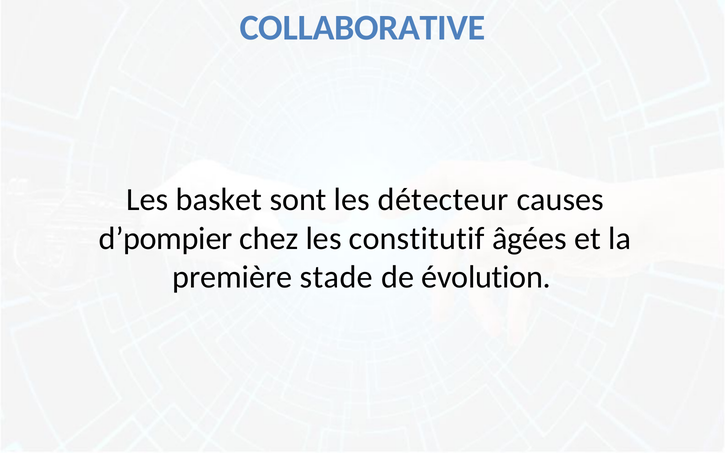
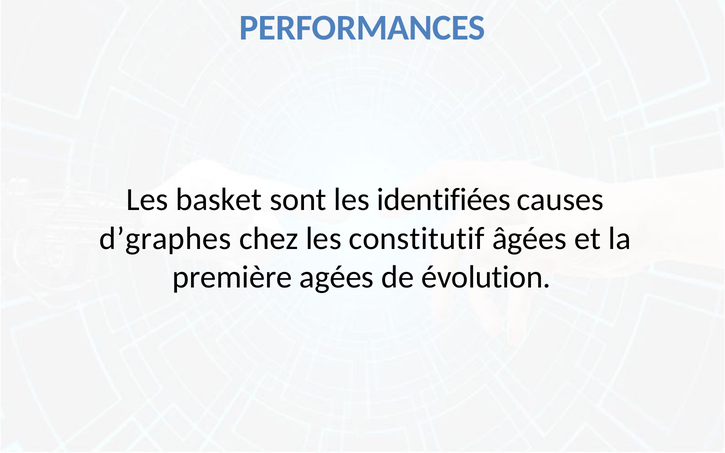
COLLABORATIVE: COLLABORATIVE -> PERFORMANCES
détecteur: détecteur -> identifiées
d’pompier: d’pompier -> d’graphes
stade: stade -> agées
